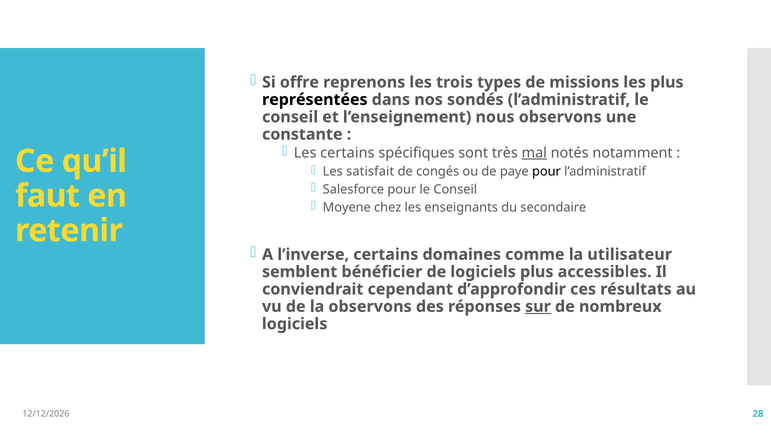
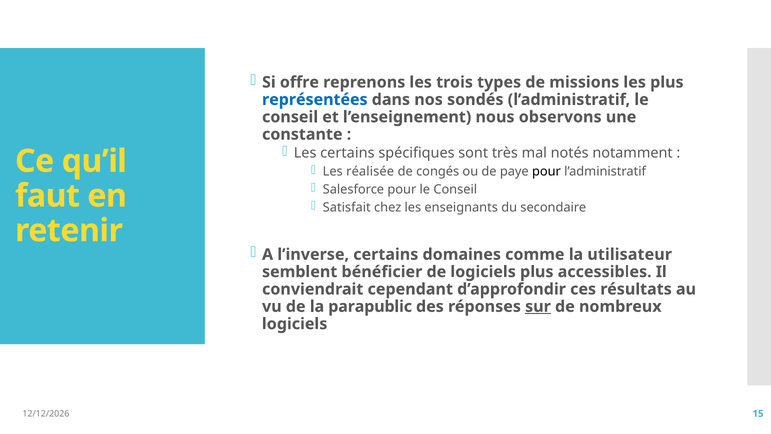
représentées colour: black -> blue
mal underline: present -> none
satisfait: satisfait -> réalisée
Moyene: Moyene -> Satisfait
la observons: observons -> parapublic
28: 28 -> 15
